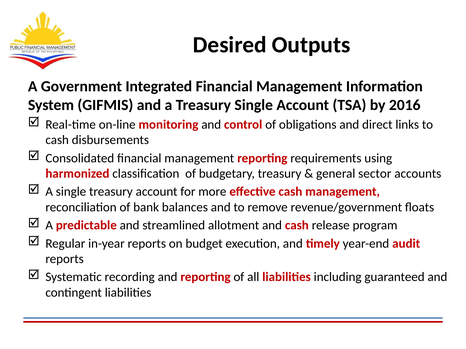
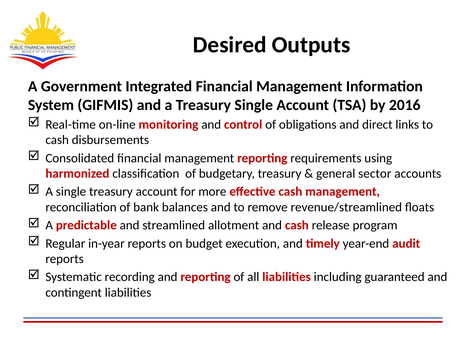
revenue/government: revenue/government -> revenue/streamlined
